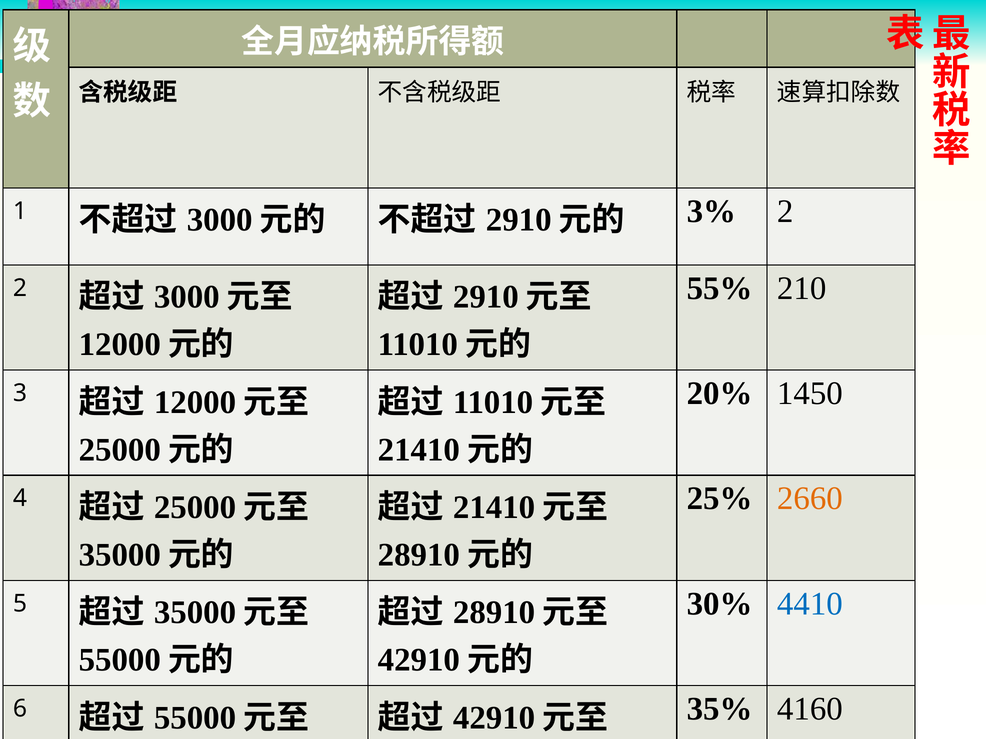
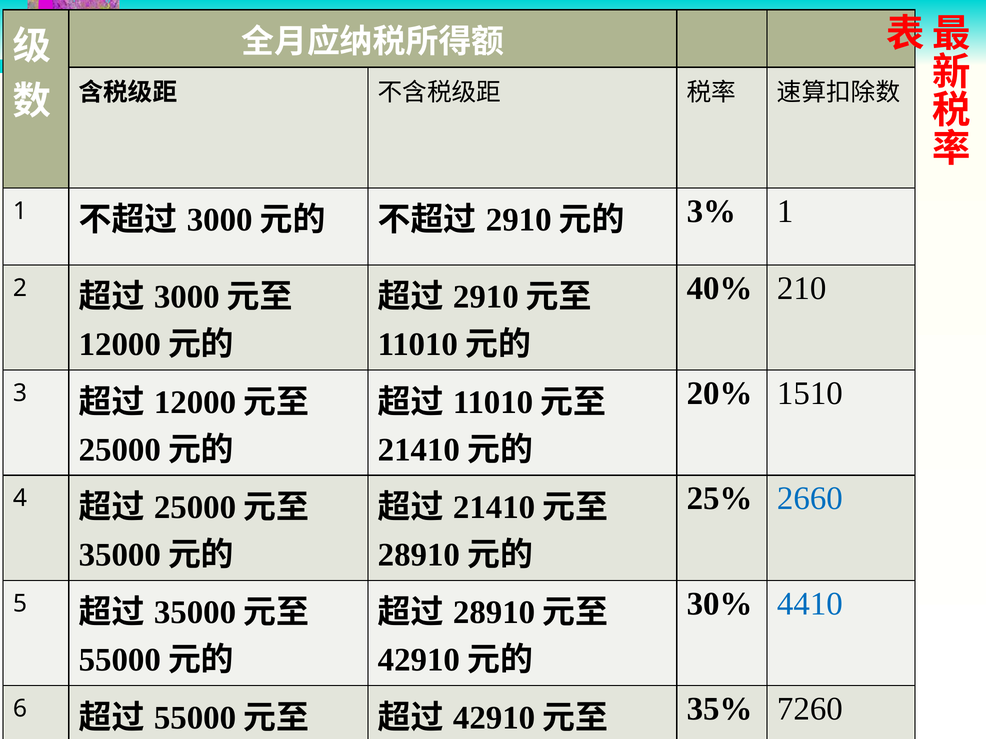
3% 2: 2 -> 1
55%: 55% -> 40%
1450: 1450 -> 1510
2660 colour: orange -> blue
4160: 4160 -> 7260
